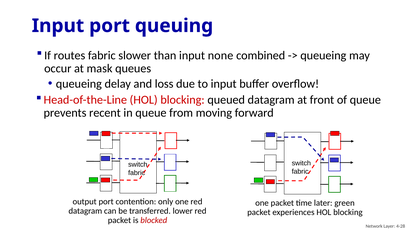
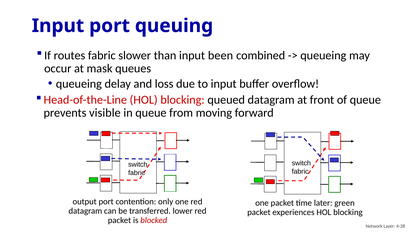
none: none -> been
recent: recent -> visible
